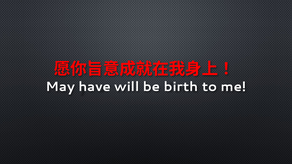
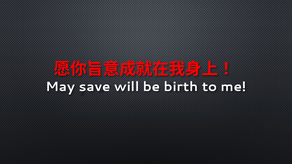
have: have -> save
